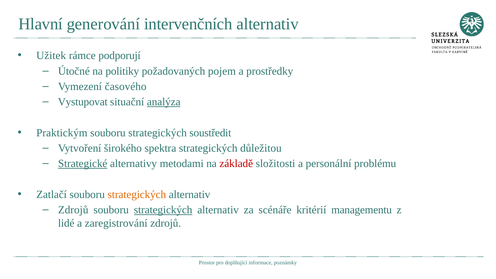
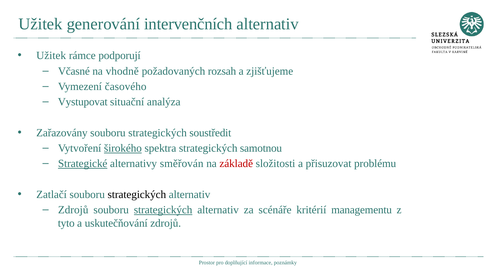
Hlavní at (41, 24): Hlavní -> Užitek
Útočné: Útočné -> Včasné
politiky: politiky -> vhodně
pojem: pojem -> rozsah
prostředky: prostředky -> zjišťujeme
analýza underline: present -> none
Praktickým: Praktickým -> Zařazovány
širokého underline: none -> present
důležitou: důležitou -> samotnou
metodami: metodami -> směřován
personální: personální -> přisuzovat
strategických at (137, 194) colour: orange -> black
lidé: lidé -> tyto
zaregistrování: zaregistrování -> uskutečňování
